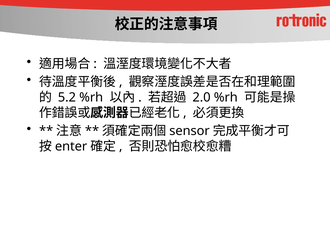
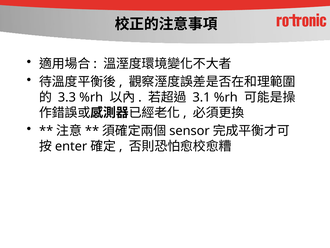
5.2: 5.2 -> 3.3
2.0: 2.0 -> 3.1
